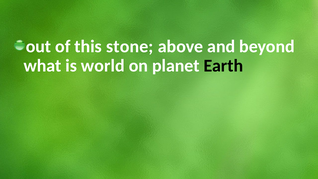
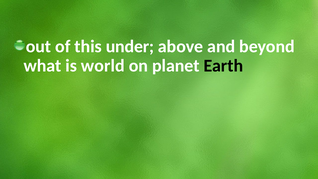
stone: stone -> under
